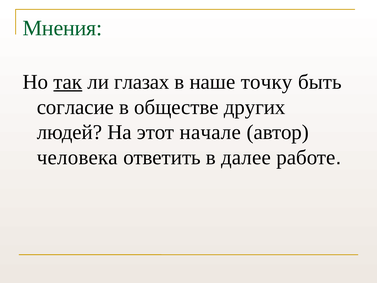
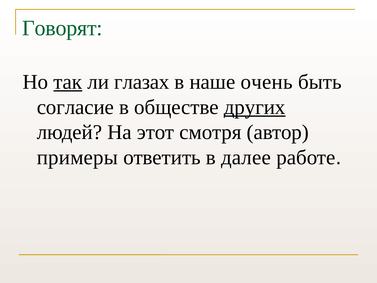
Мнения: Мнения -> Говорят
точку: точку -> очень
других underline: none -> present
начале: начале -> смотря
человека: человека -> примеры
